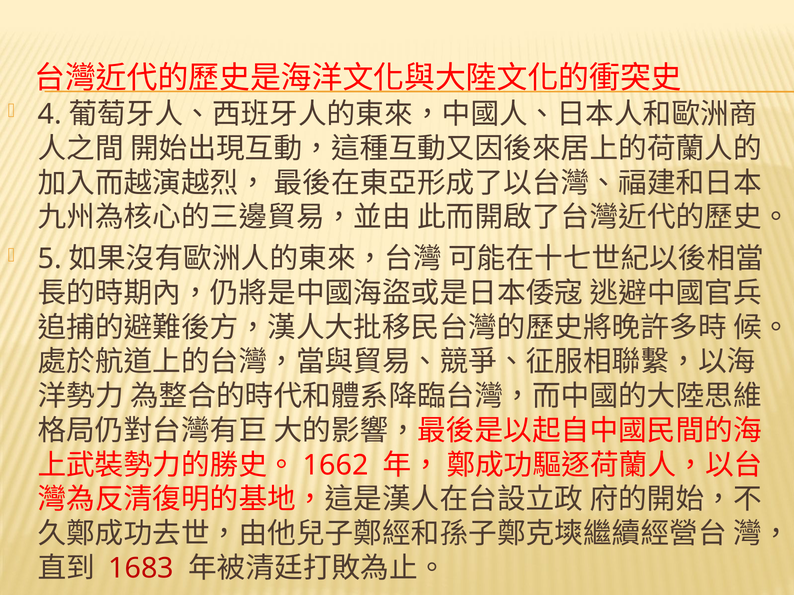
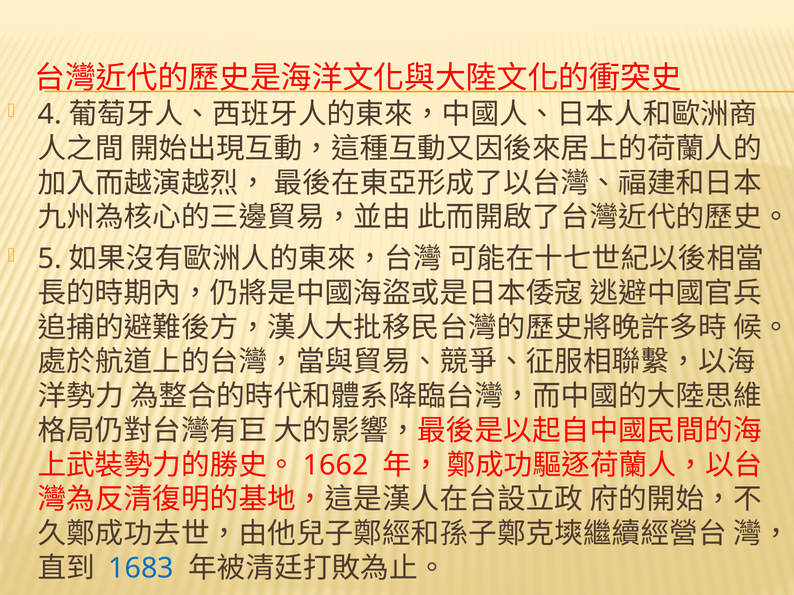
1683 colour: red -> blue
